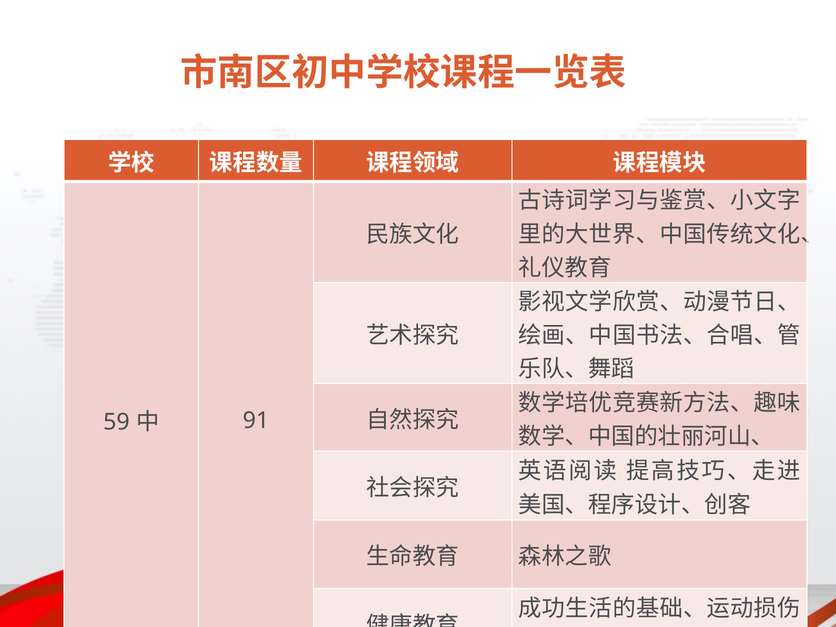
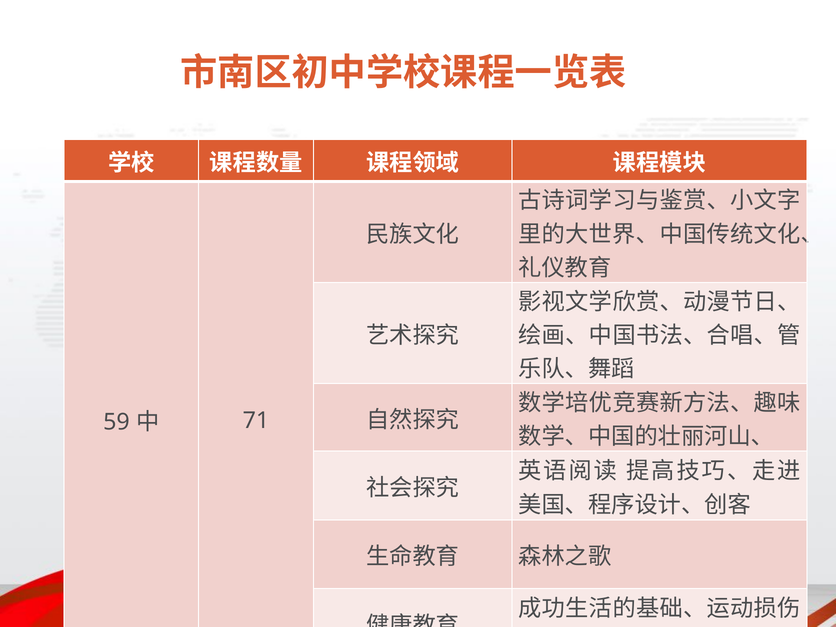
91: 91 -> 71
